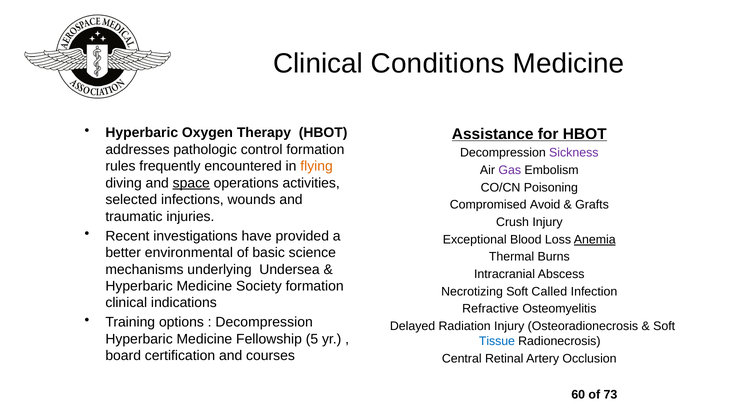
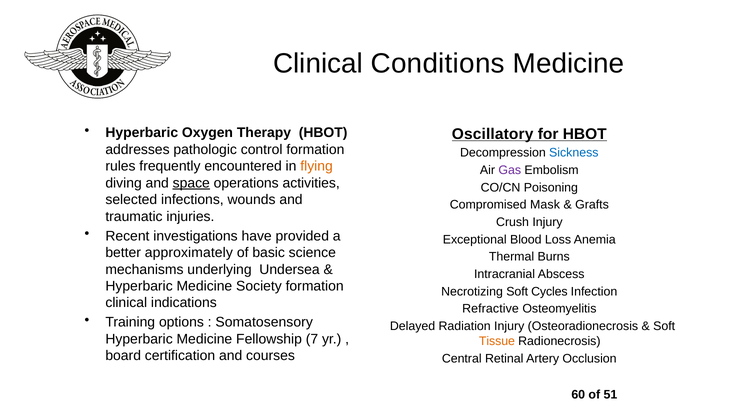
Assistance: Assistance -> Oscillatory
Sickness colour: purple -> blue
Avoid: Avoid -> Mask
Anemia underline: present -> none
environmental: environmental -> approximately
Called: Called -> Cycles
Decompression at (264, 322): Decompression -> Somatosensory
5: 5 -> 7
Tissue colour: blue -> orange
73: 73 -> 51
